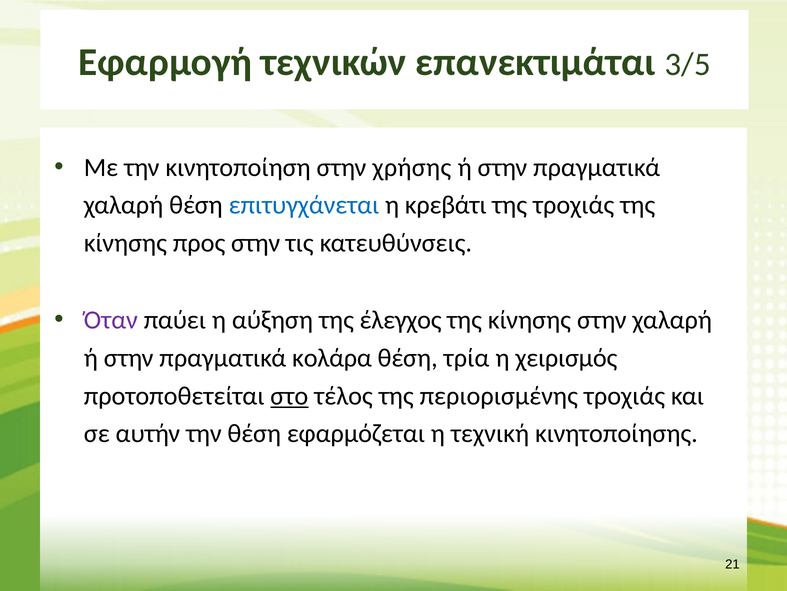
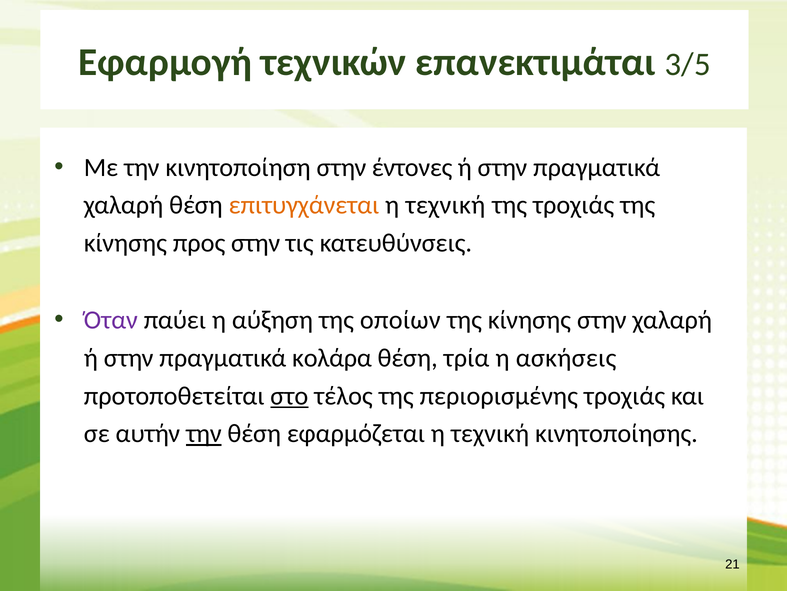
χρήσης: χρήσης -> έντονες
επιτυγχάνεται colour: blue -> orange
κρεβάτι at (446, 205): κρεβάτι -> τεχνική
έλεγχος: έλεγχος -> οποίων
χειρισμός: χειρισμός -> ασκήσεις
την at (204, 433) underline: none -> present
